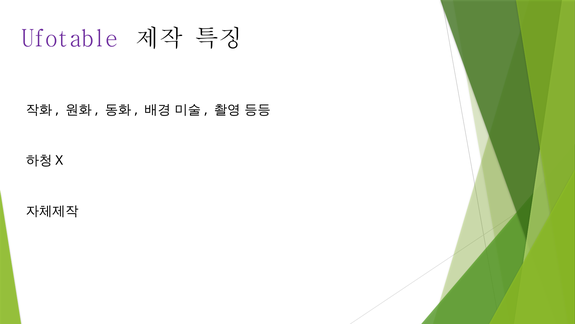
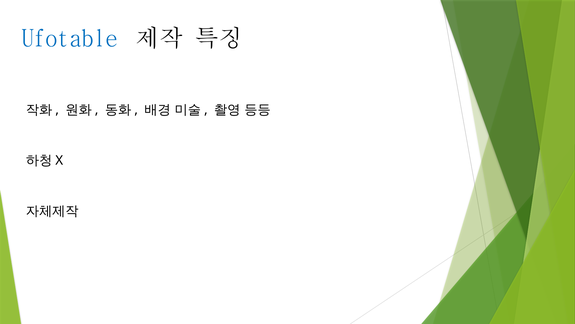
Ufotable colour: purple -> blue
